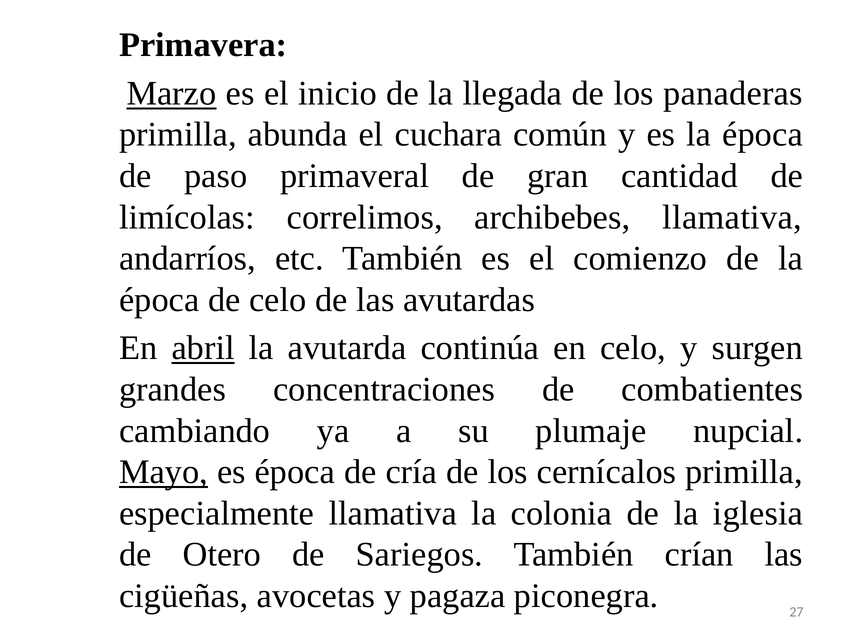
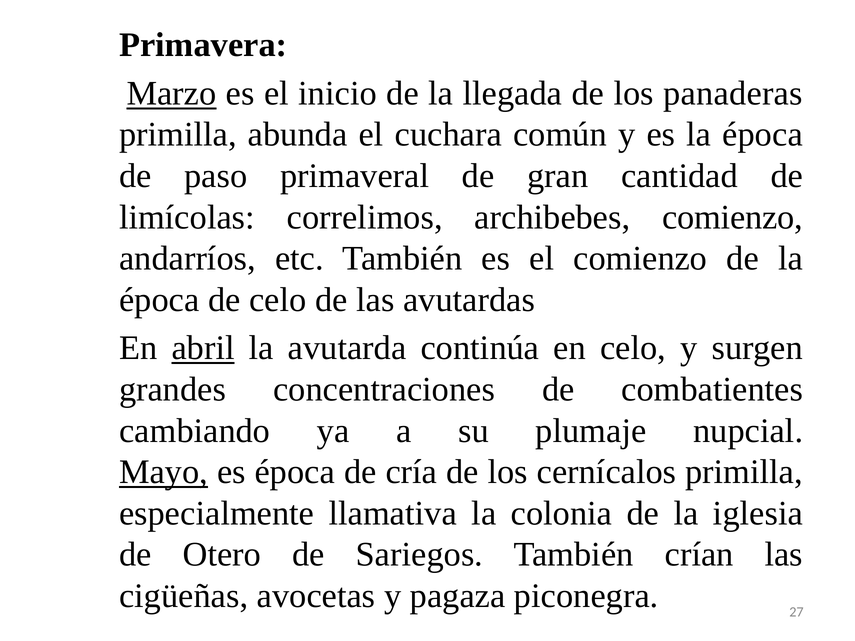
archibebes llamativa: llamativa -> comienzo
